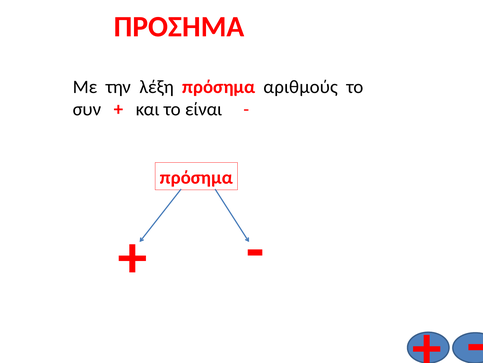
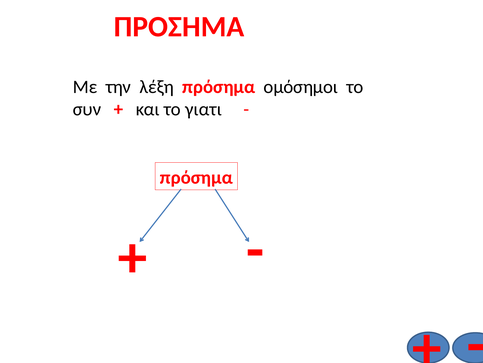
αριθμούς: αριθμούς -> ομόσημοι
είναι: είναι -> γιατι
